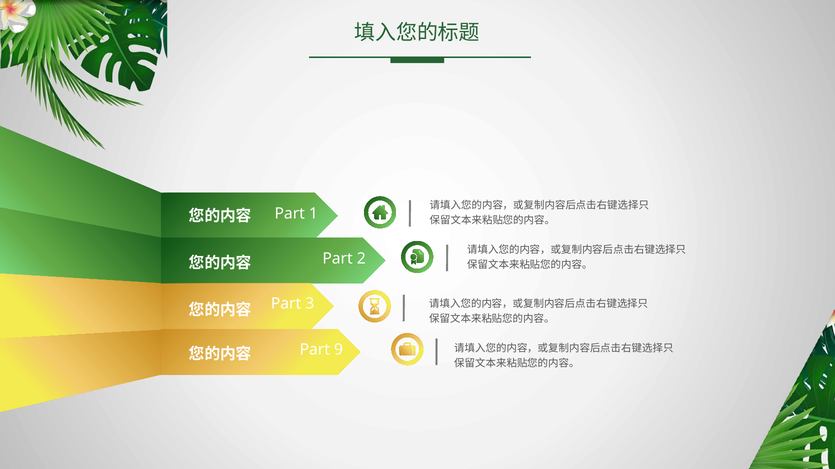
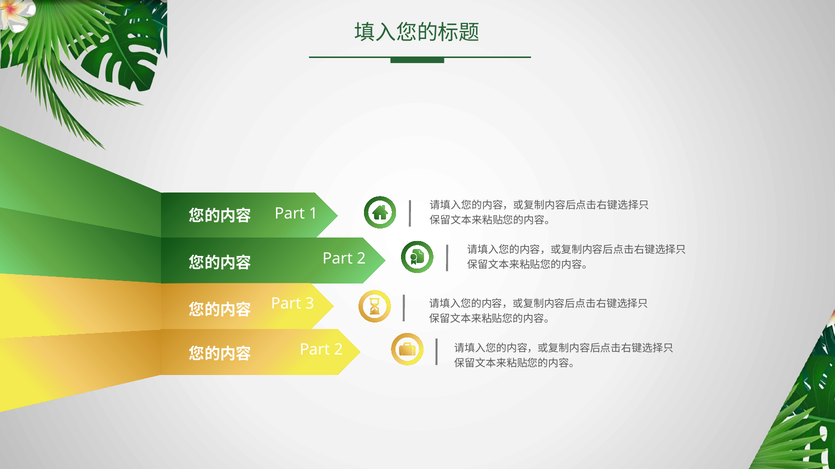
9 at (339, 350): 9 -> 2
